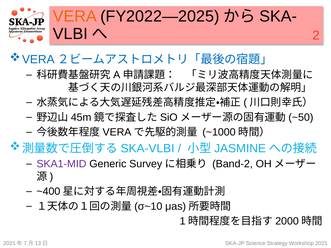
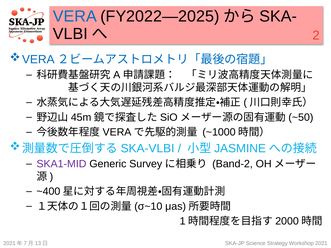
VERA colour: orange -> blue
